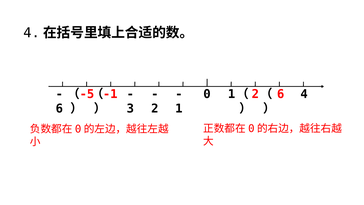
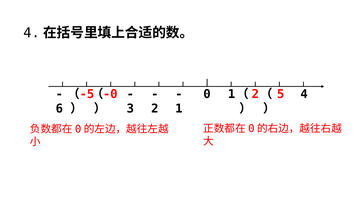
-1: -1 -> -0
2 6: 6 -> 5
